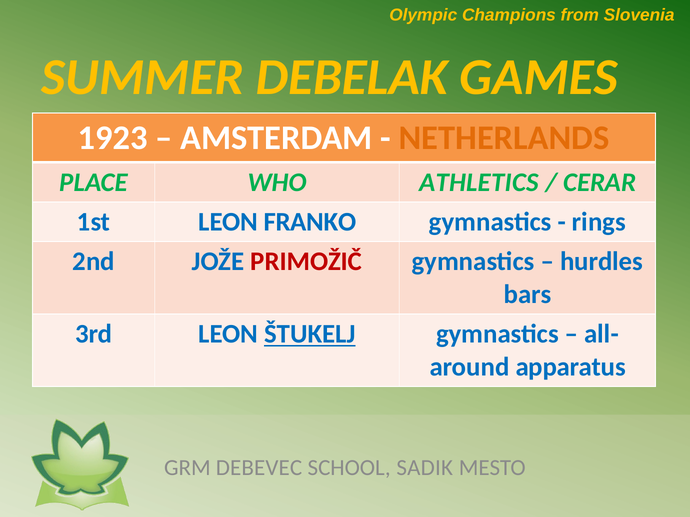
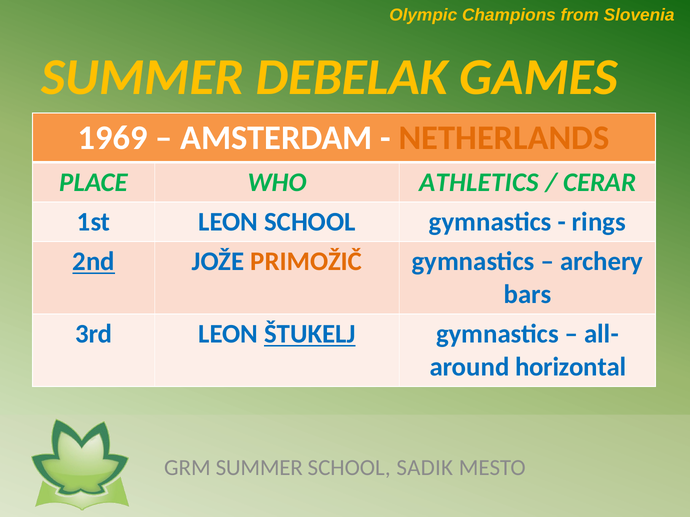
1923: 1923 -> 1969
LEON FRANKO: FRANKO -> SCHOOL
2nd underline: none -> present
PRIMOŽIČ colour: red -> orange
hurdles: hurdles -> archery
apparatus: apparatus -> horizontal
GRM DEBEVEC: DEBEVEC -> SUMMER
